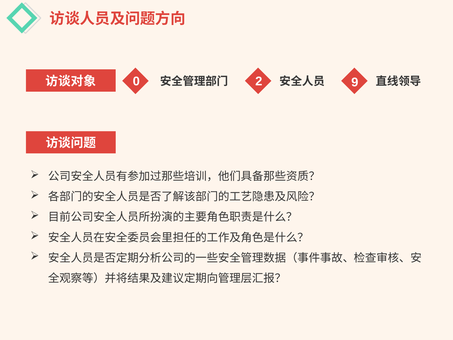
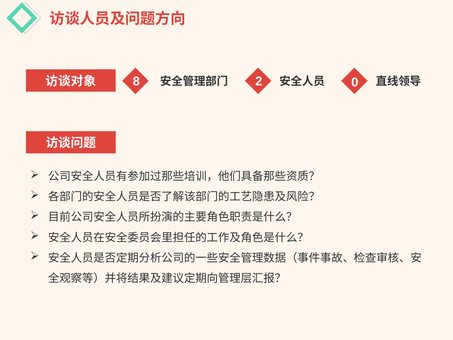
0: 0 -> 8
9: 9 -> 0
